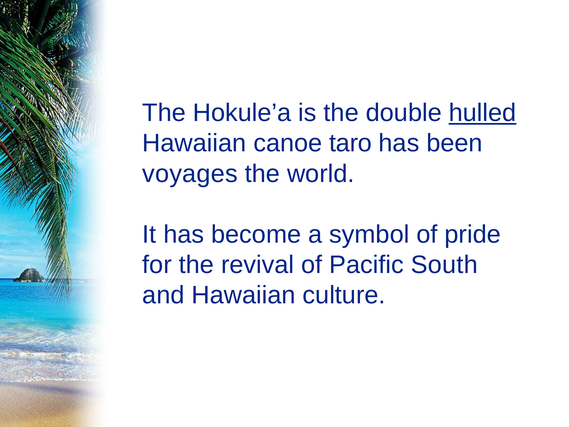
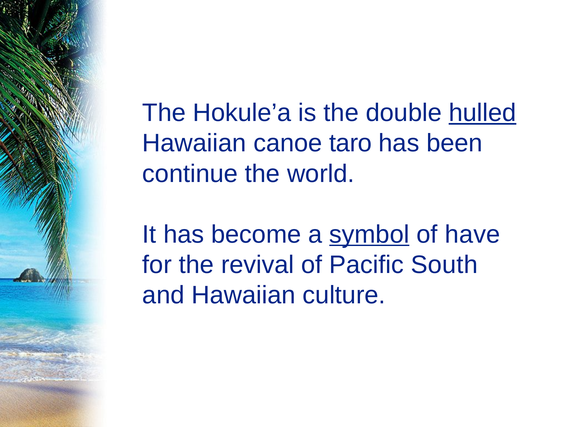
voyages: voyages -> continue
symbol underline: none -> present
pride: pride -> have
